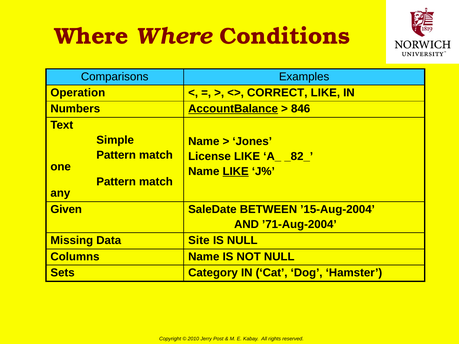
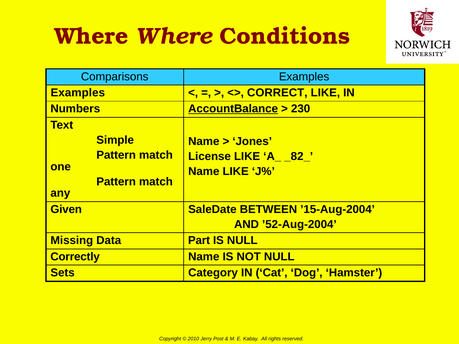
Operation at (78, 93): Operation -> Examples
846: 846 -> 230
LIKE at (236, 171) underline: present -> none
’71-Aug-2004: ’71-Aug-2004 -> ’52-Aug-2004
Site: Site -> Part
Columns: Columns -> Correctly
